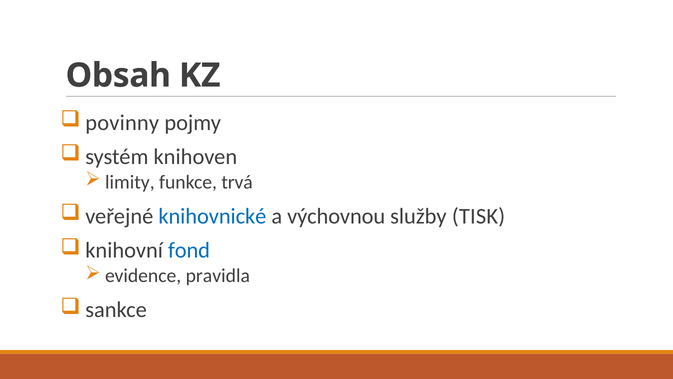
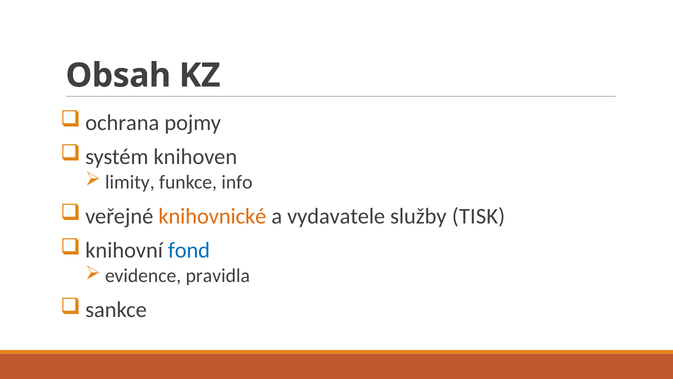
povinny: povinny -> ochrana
trvá: trvá -> info
knihovnické colour: blue -> orange
výchovnou: výchovnou -> vydavatele
